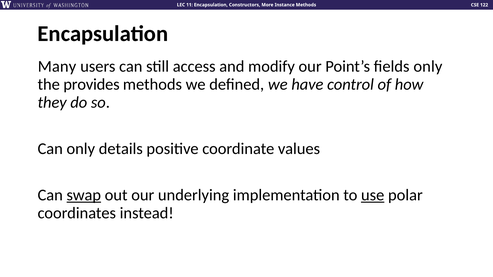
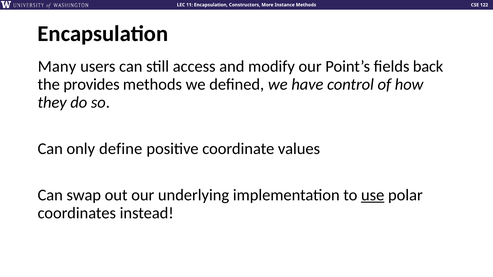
fields only: only -> back
details: details -> define
swap underline: present -> none
